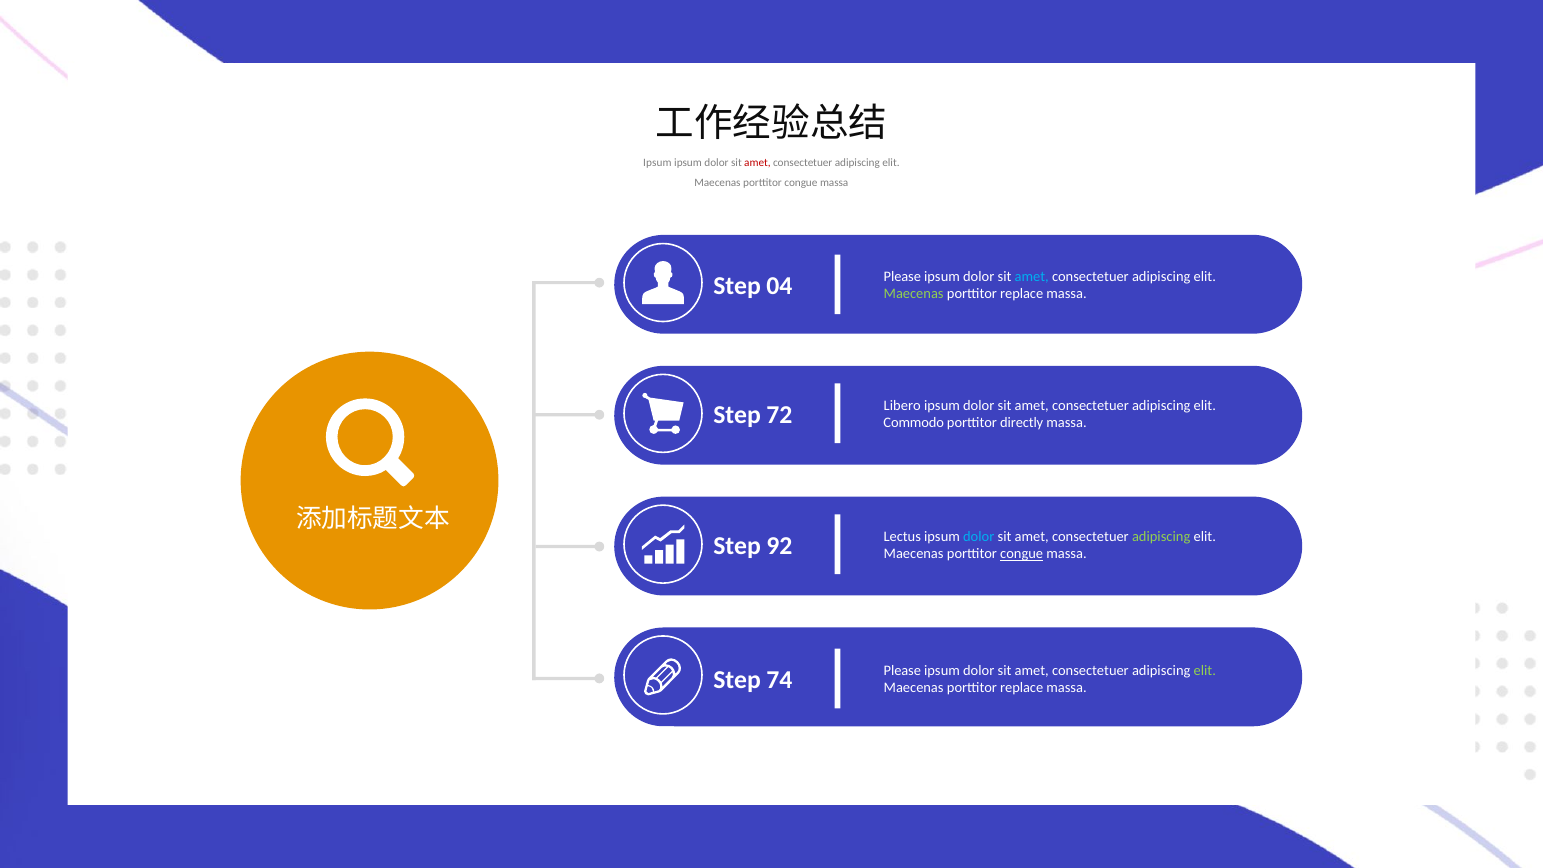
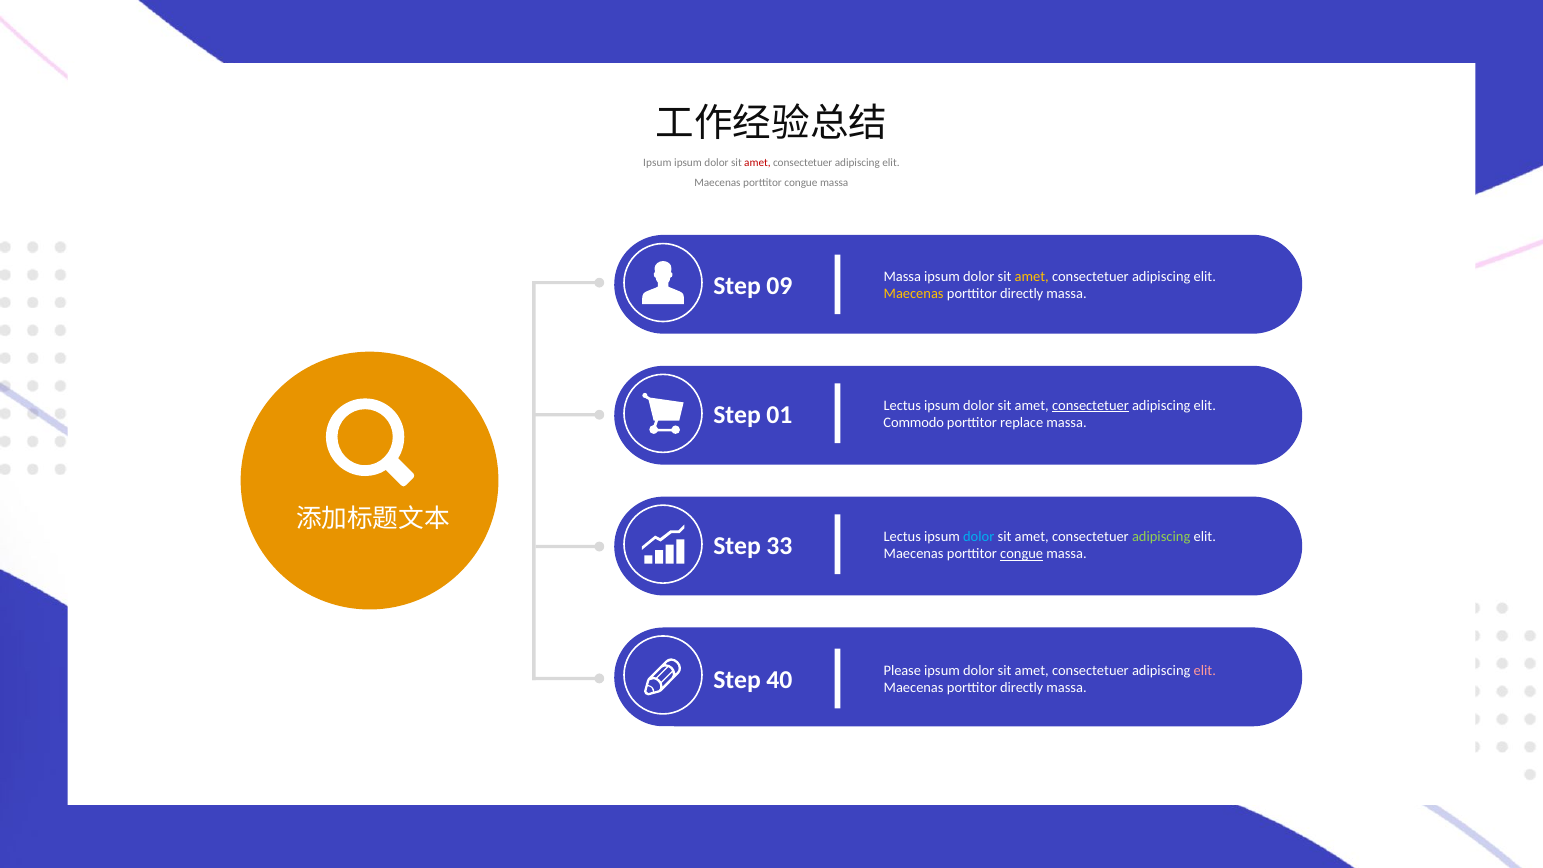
Please at (902, 276): Please -> Massa
amet at (1032, 276) colour: light blue -> yellow
04: 04 -> 09
Maecenas at (914, 294) colour: light green -> yellow
replace at (1022, 294): replace -> directly
Libero at (902, 406): Libero -> Lectus
consectetuer at (1090, 406) underline: none -> present
72: 72 -> 01
directly: directly -> replace
92: 92 -> 33
elit at (1205, 671) colour: light green -> pink
74: 74 -> 40
replace at (1022, 688): replace -> directly
